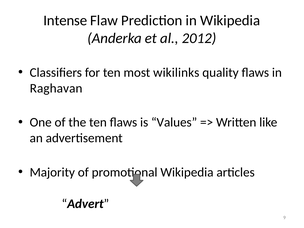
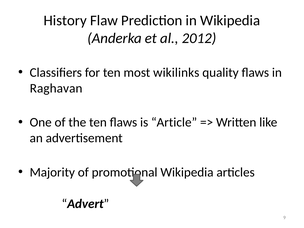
Intense: Intense -> History
Values: Values -> Article
